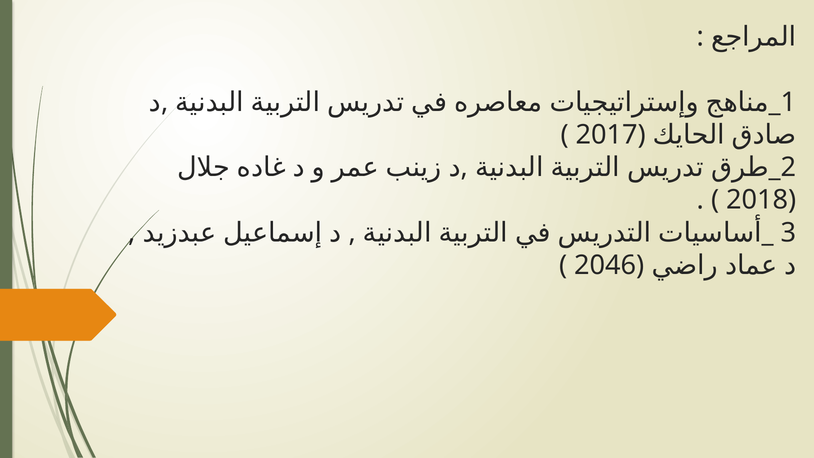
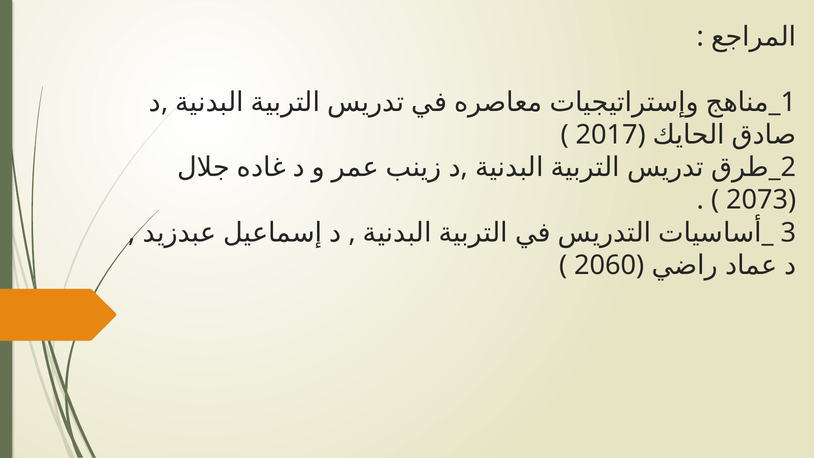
2018: 2018 -> 2073
2046: 2046 -> 2060
